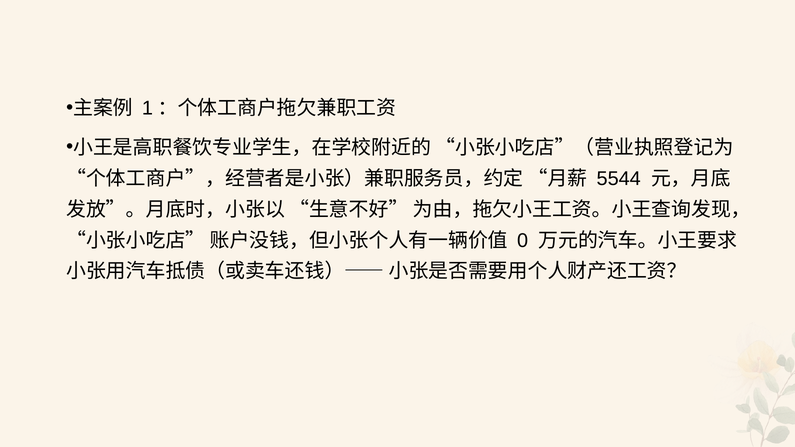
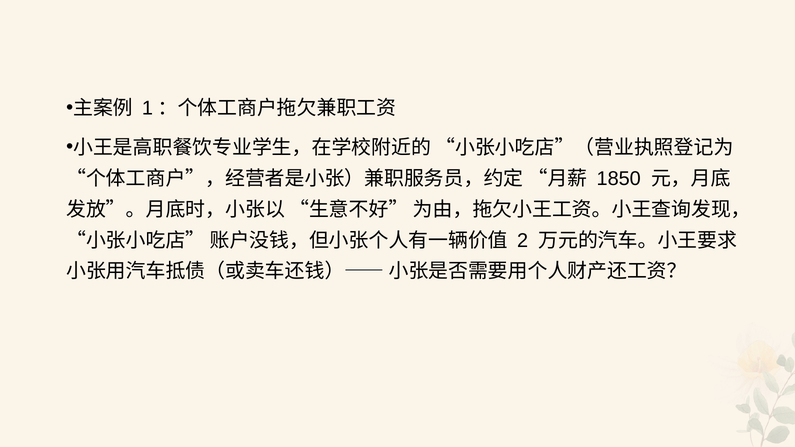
5544: 5544 -> 1850
0: 0 -> 2
